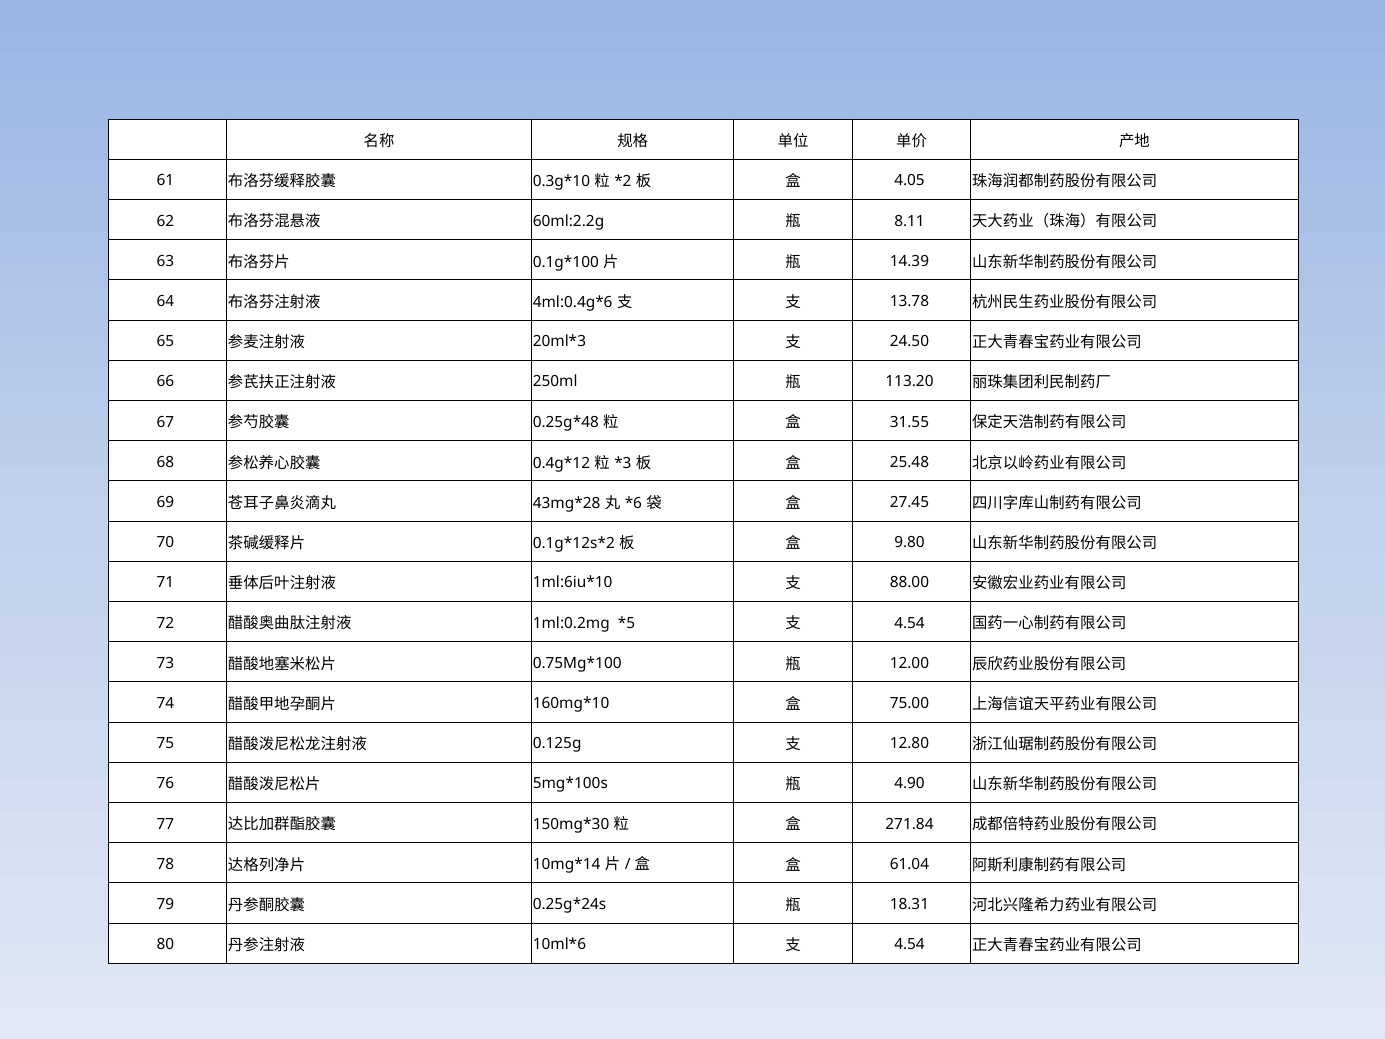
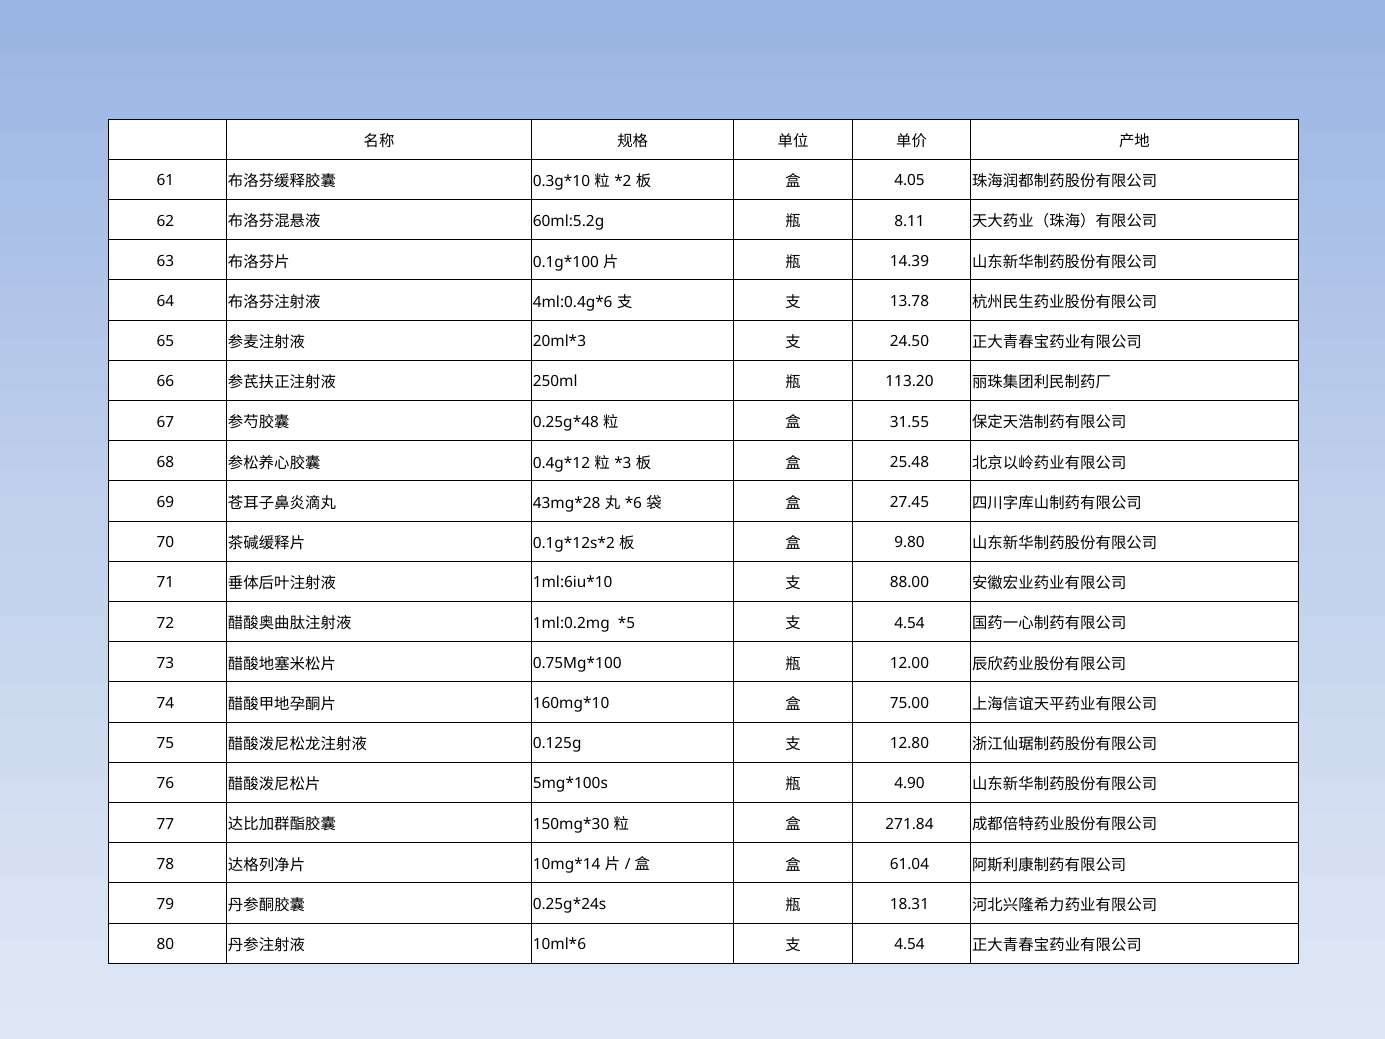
60ml:2.2g: 60ml:2.2g -> 60ml:5.2g
